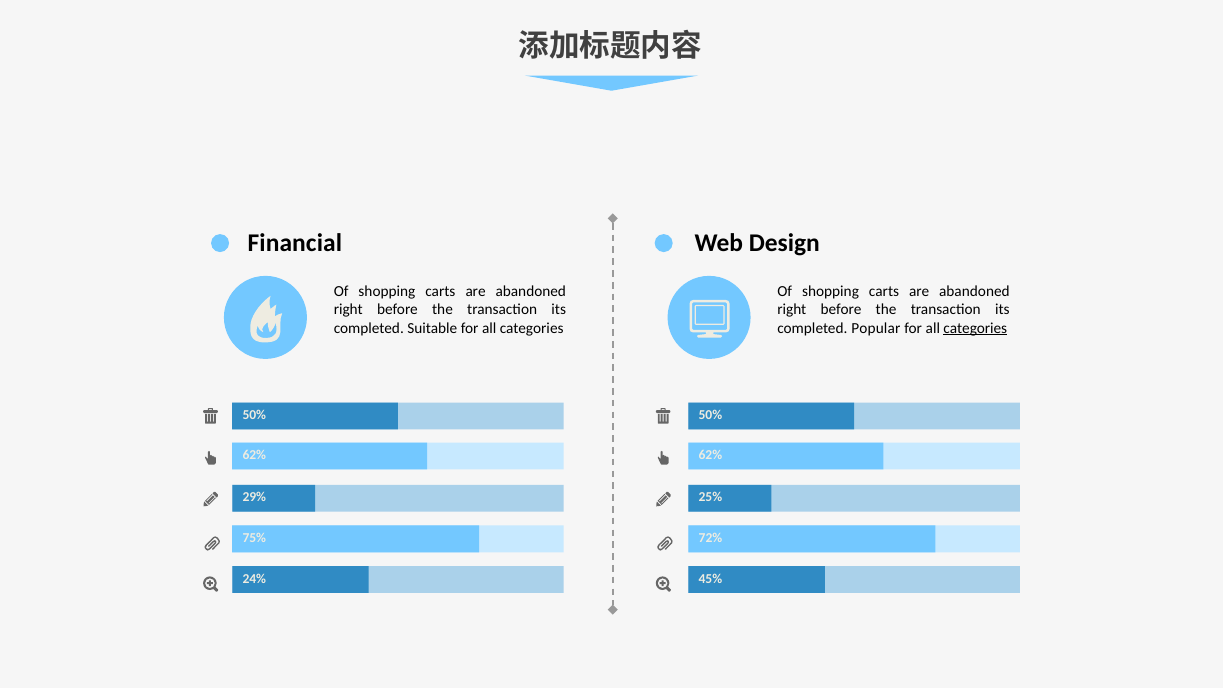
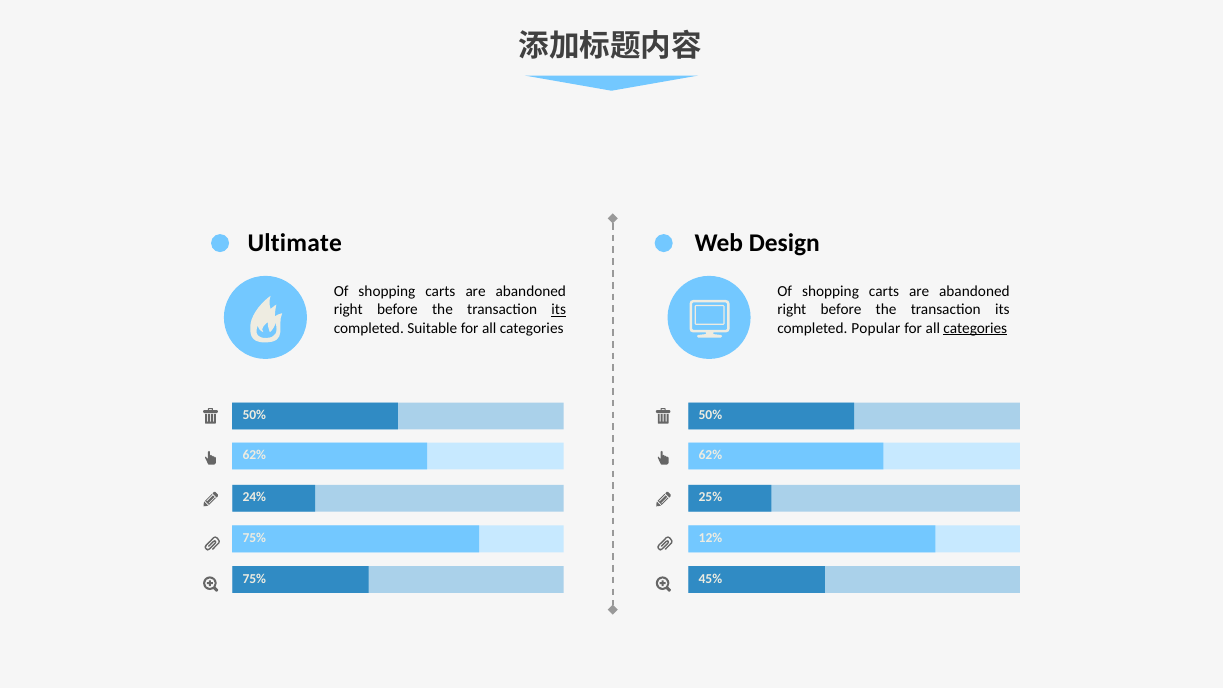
Financial: Financial -> Ultimate
its at (559, 310) underline: none -> present
29%: 29% -> 24%
72%: 72% -> 12%
24% at (254, 579): 24% -> 75%
